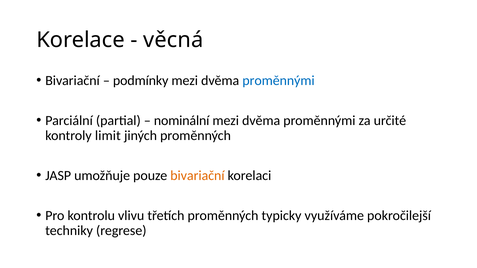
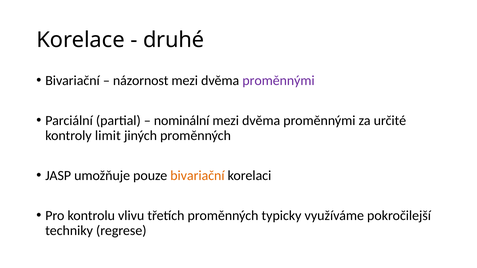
věcná: věcná -> druhé
podmínky: podmínky -> názornost
proměnnými at (279, 81) colour: blue -> purple
